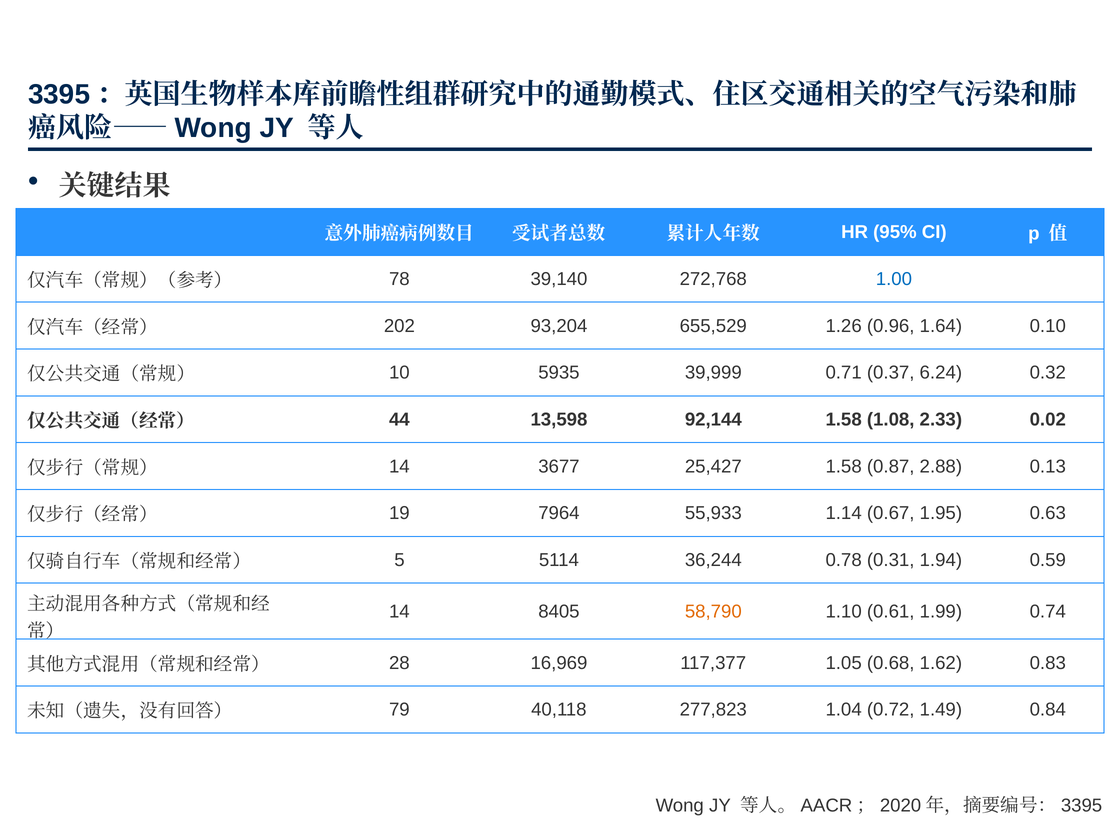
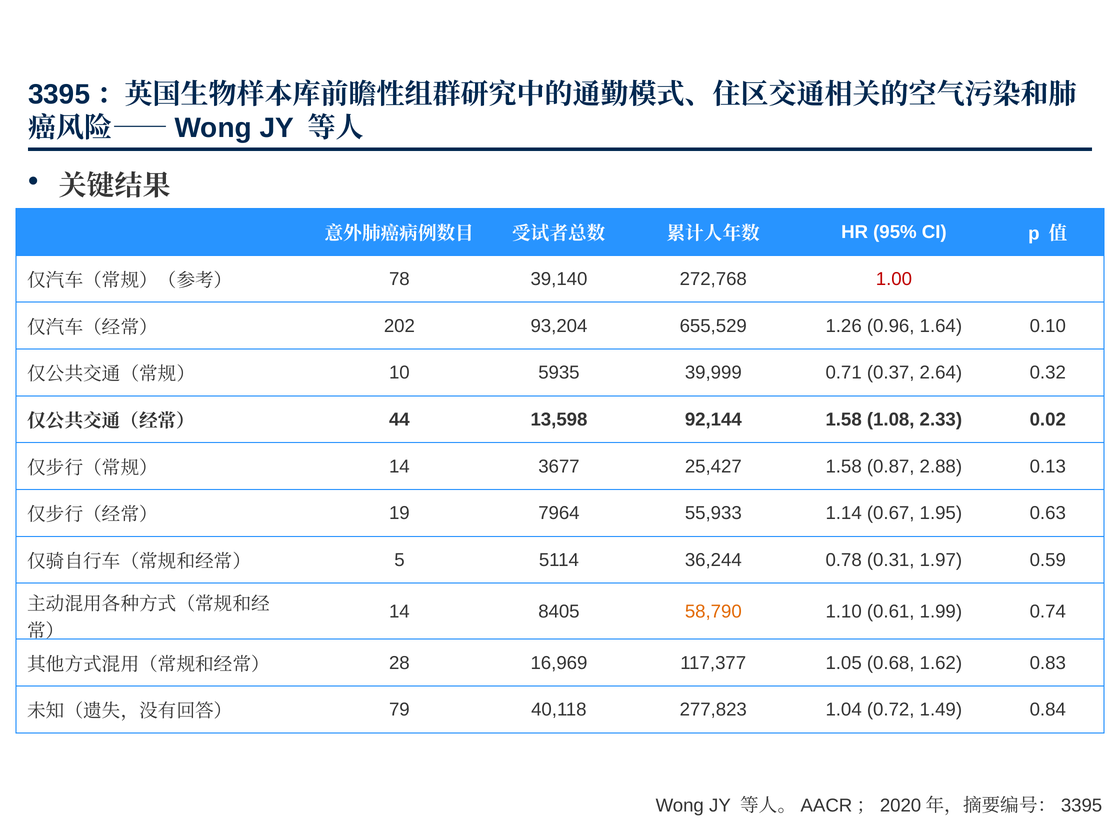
1.00 colour: blue -> red
6.24: 6.24 -> 2.64
1.94: 1.94 -> 1.97
